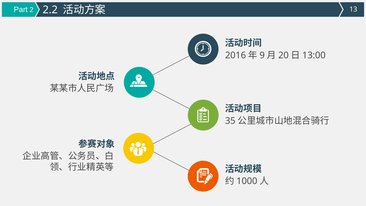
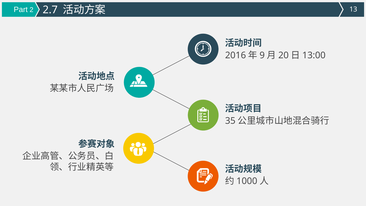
2.2: 2.2 -> 2.7
